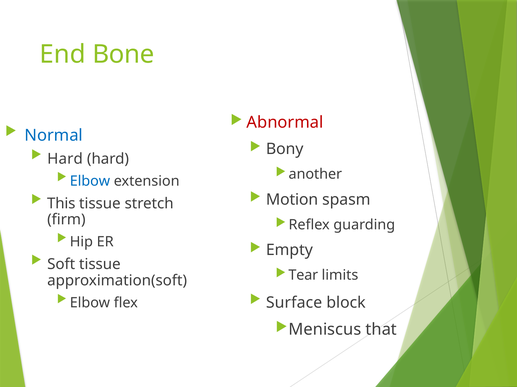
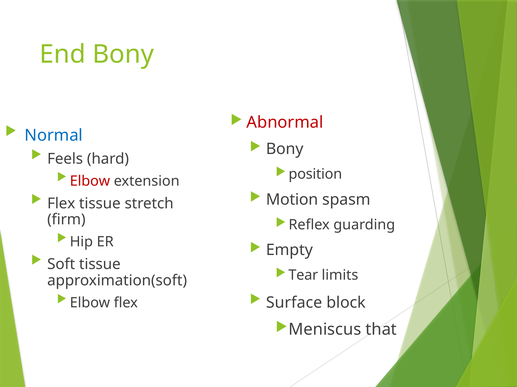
End Bone: Bone -> Bony
Hard at (65, 159): Hard -> Feels
another: another -> position
Elbow at (90, 181) colour: blue -> red
This at (61, 204): This -> Flex
